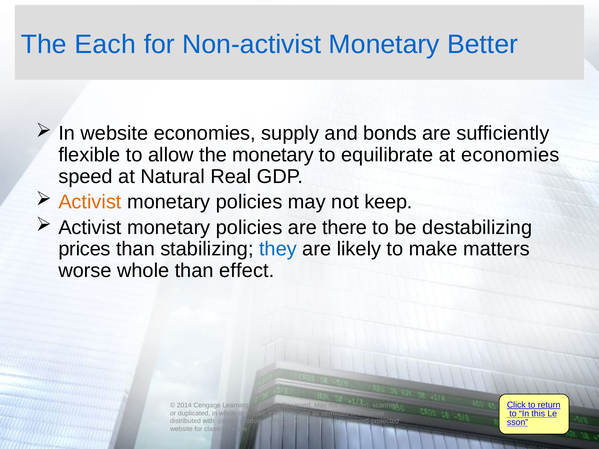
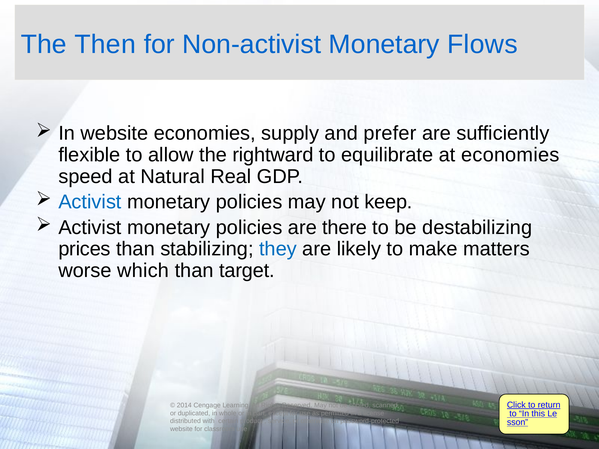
Each: Each -> Then
Better: Better -> Flows
bonds: bonds -> prefer
the monetary: monetary -> rightward
Activist at (90, 202) colour: orange -> blue
worse whole: whole -> which
effect: effect -> target
